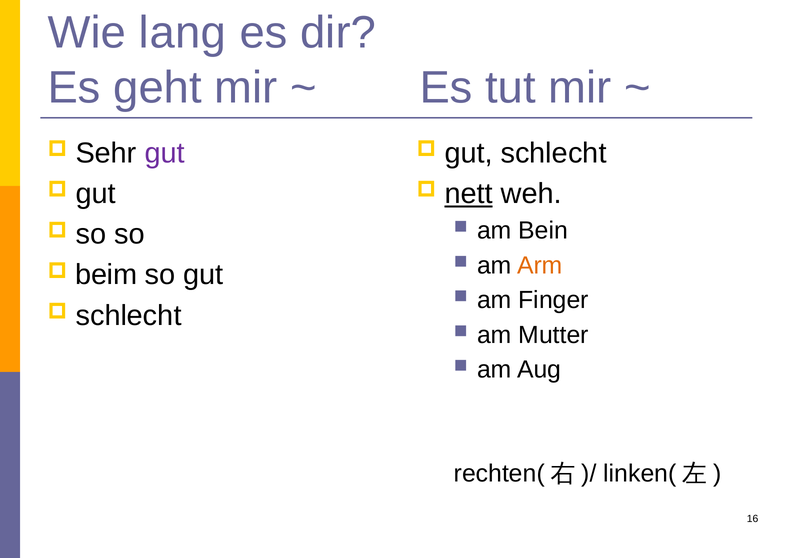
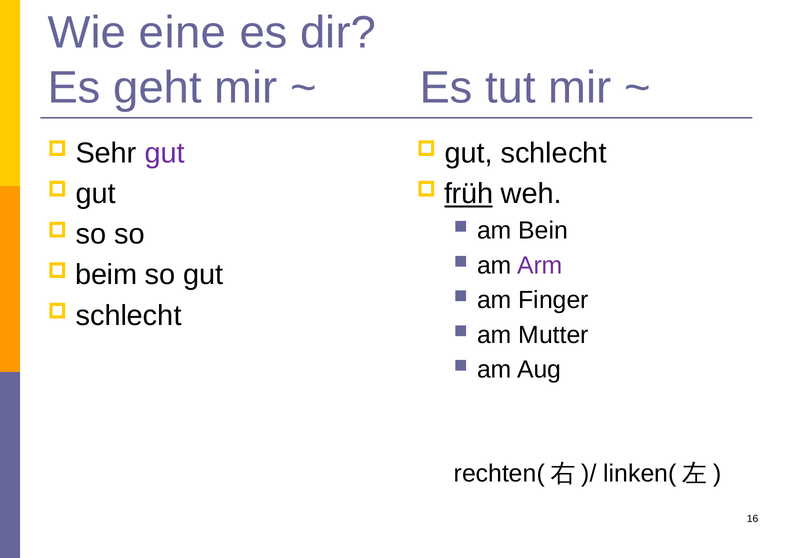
lang: lang -> eine
nett: nett -> früh
Arm colour: orange -> purple
